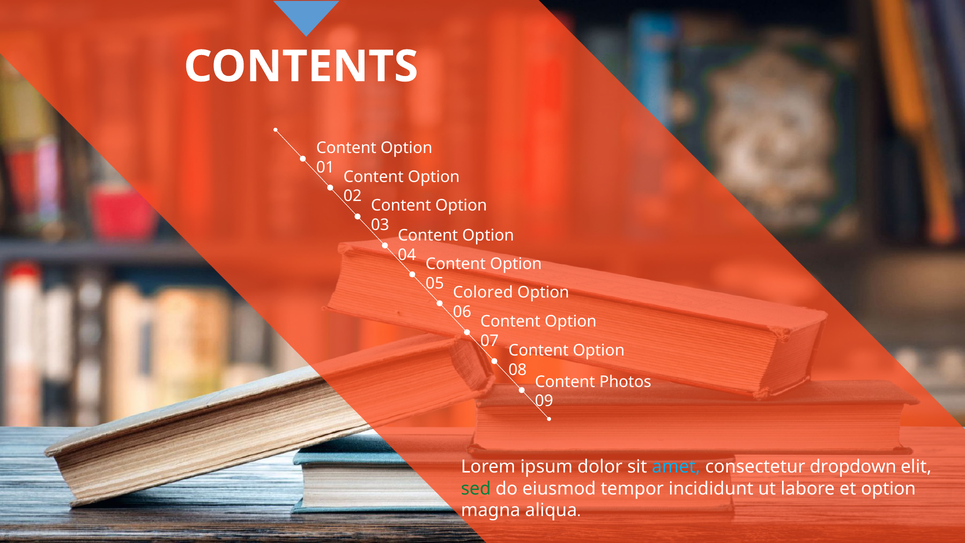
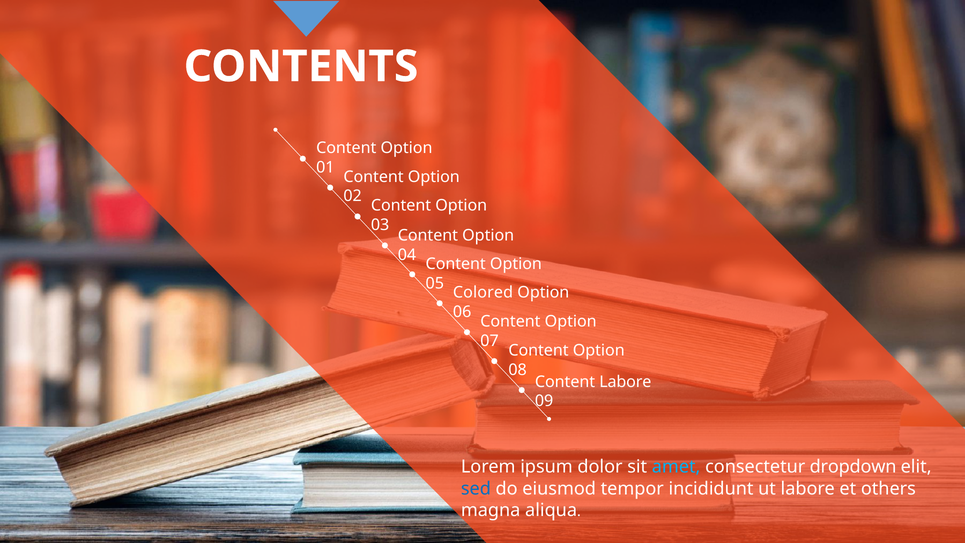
Content Photos: Photos -> Labore
sed colour: green -> blue
et option: option -> others
